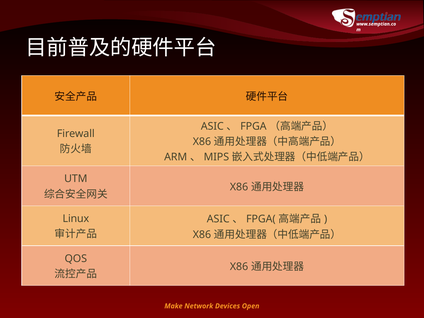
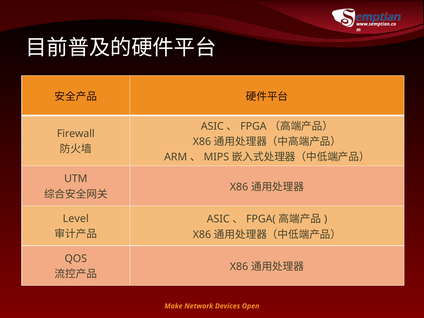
Linux: Linux -> Level
